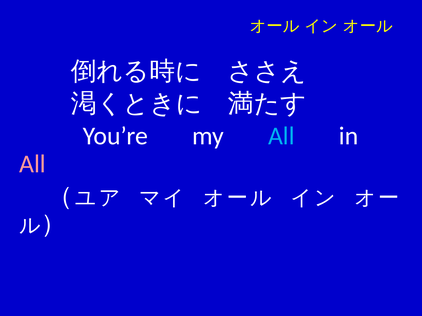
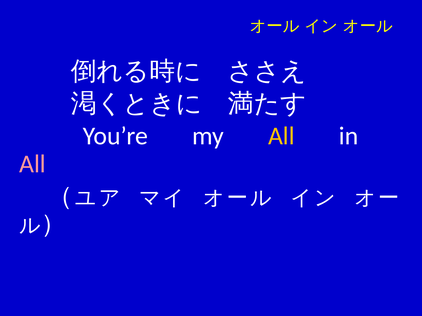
All at (281, 136) colour: light blue -> yellow
